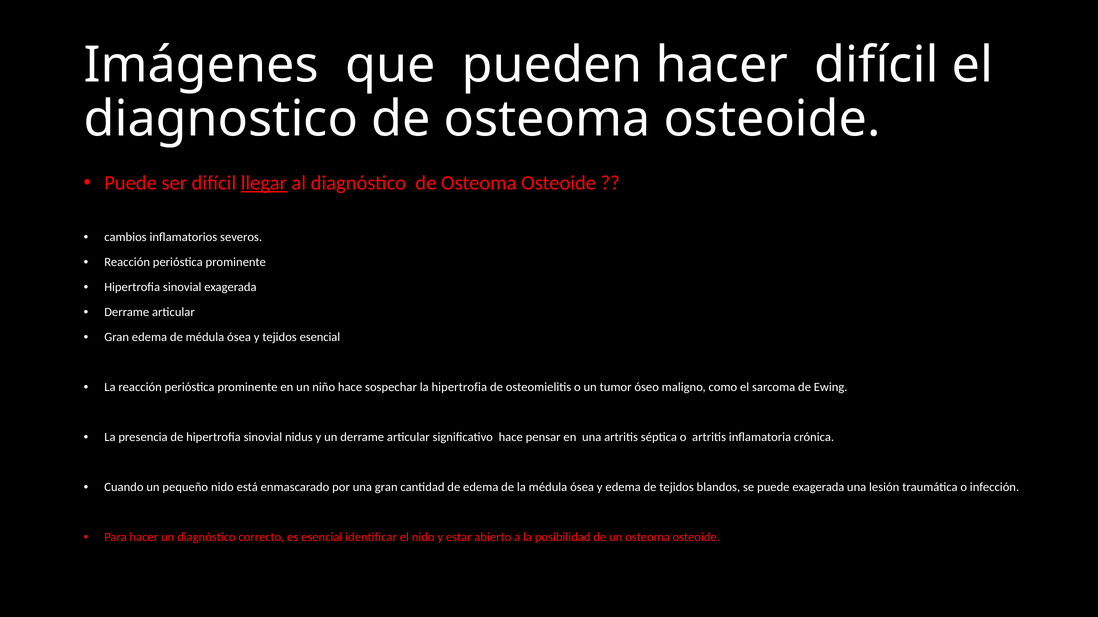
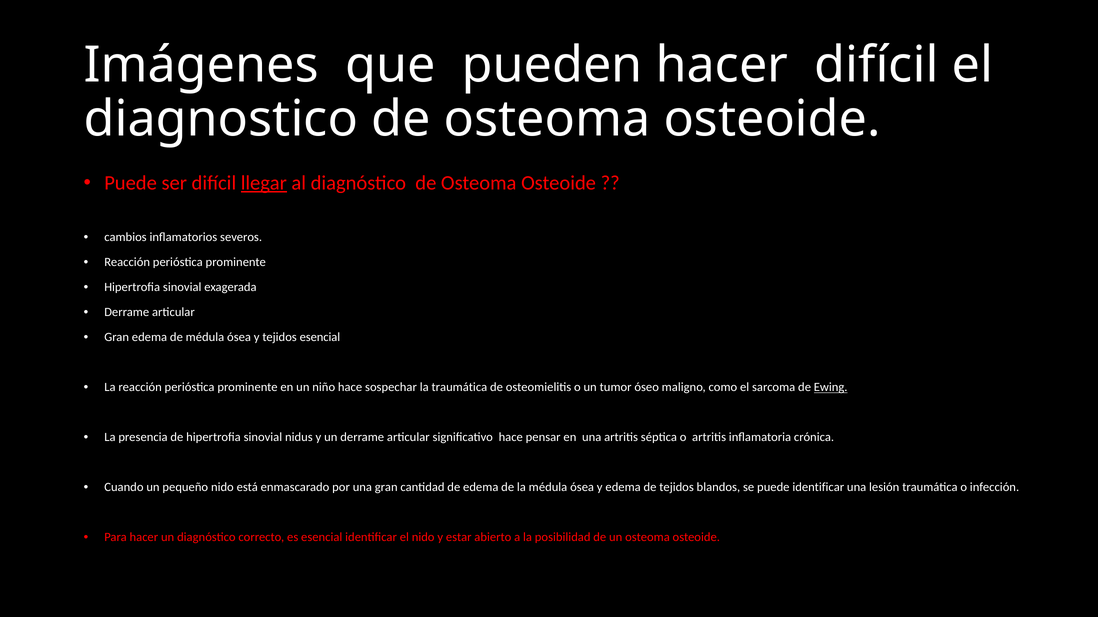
la hipertrofia: hipertrofia -> traumática
Ewing underline: none -> present
puede exagerada: exagerada -> identificar
